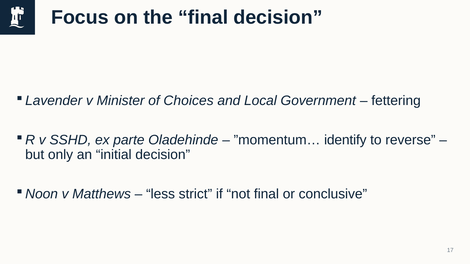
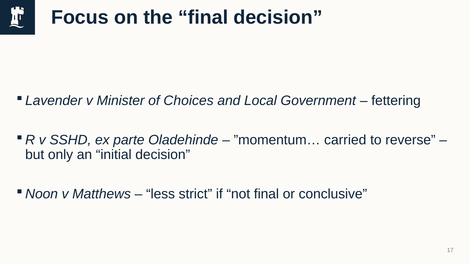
identify: identify -> carried
